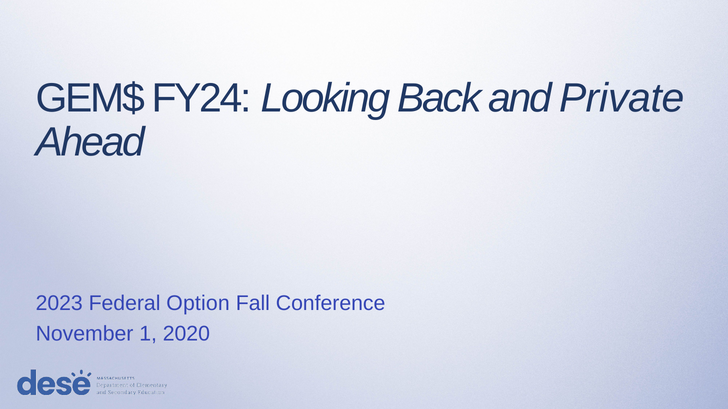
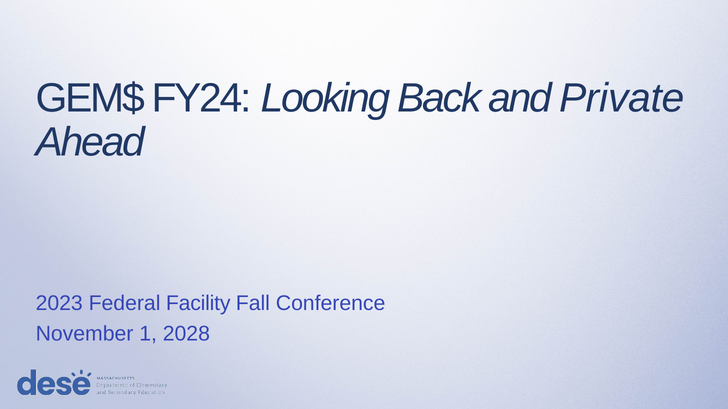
Option: Option -> Facility
2020: 2020 -> 2028
